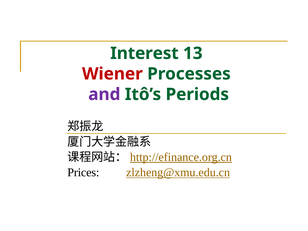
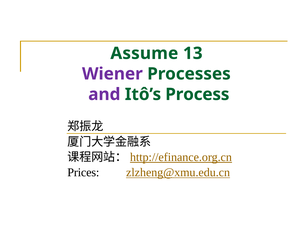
Interest: Interest -> Assume
Wiener colour: red -> purple
Periods: Periods -> Process
